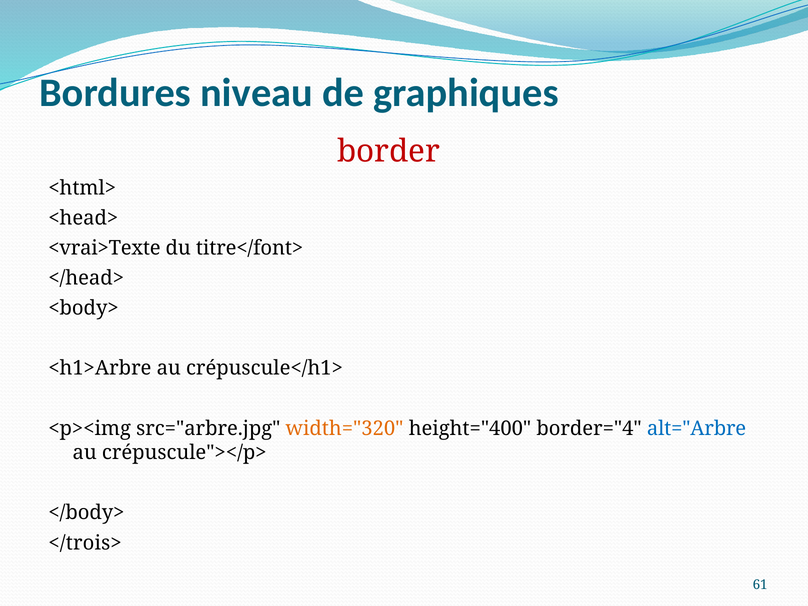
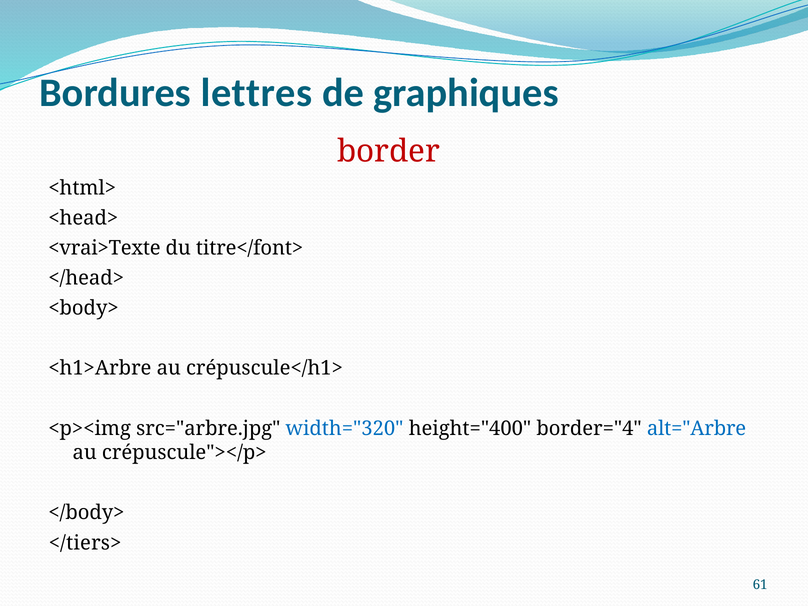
niveau: niveau -> lettres
width="320 colour: orange -> blue
</trois>: </trois> -> </tiers>
